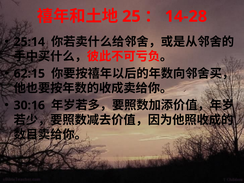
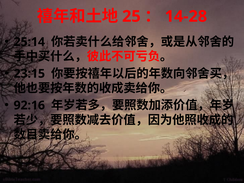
62:15: 62:15 -> 23:15
30:16: 30:16 -> 92:16
